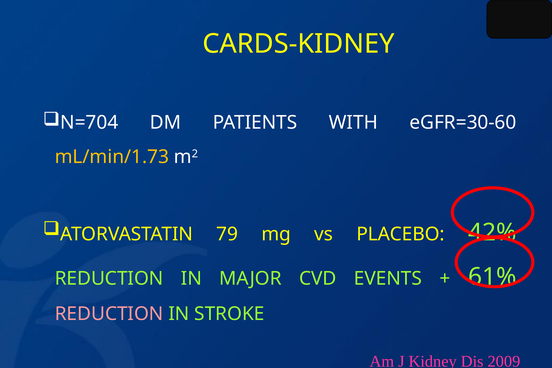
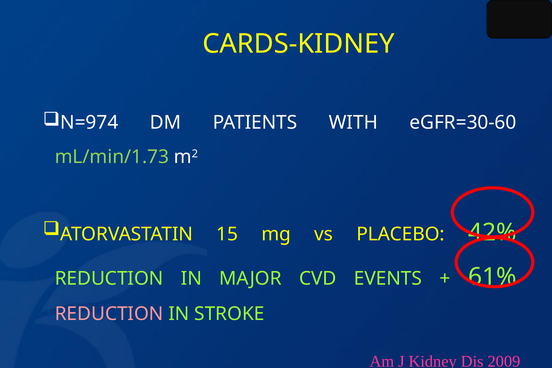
N=704: N=704 -> N=974
mL/min/1.73 colour: yellow -> light green
79: 79 -> 15
